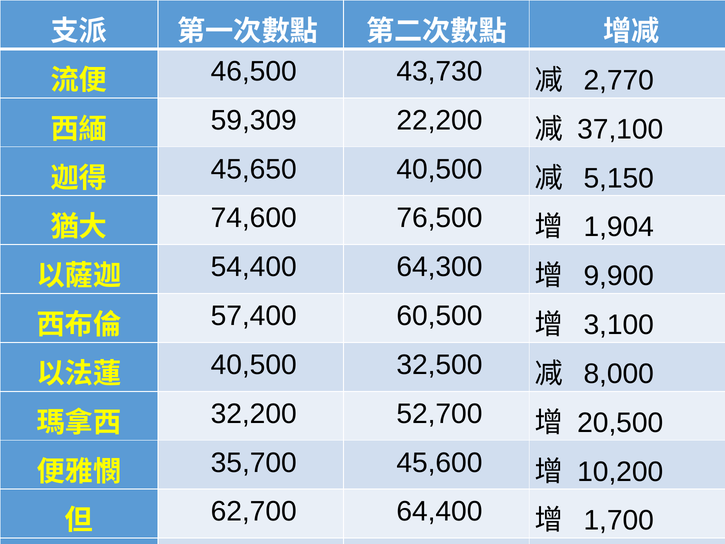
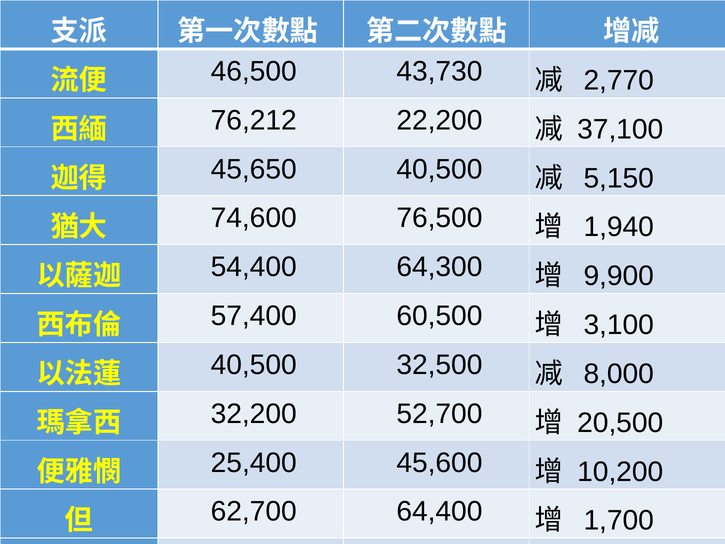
59,309: 59,309 -> 76,212
1,904: 1,904 -> 1,940
35,700: 35,700 -> 25,400
